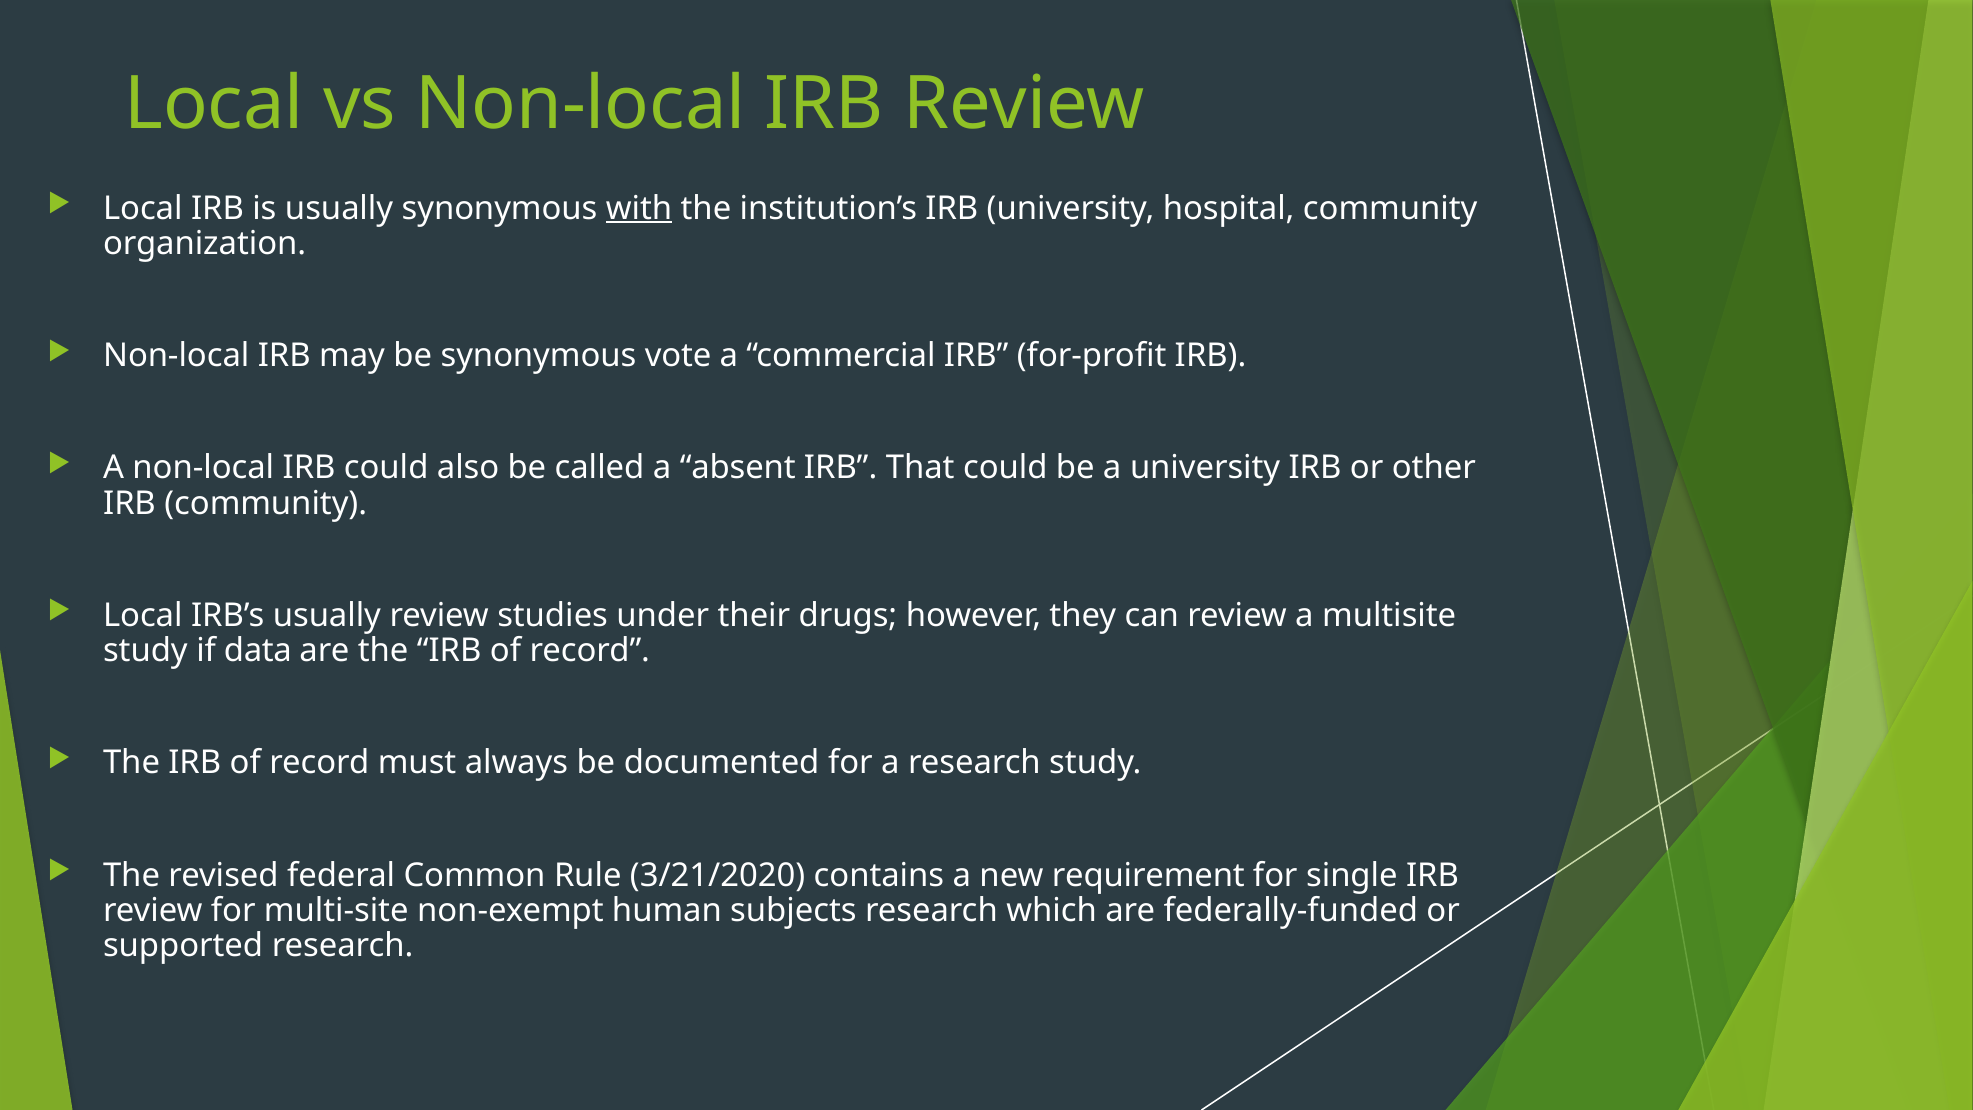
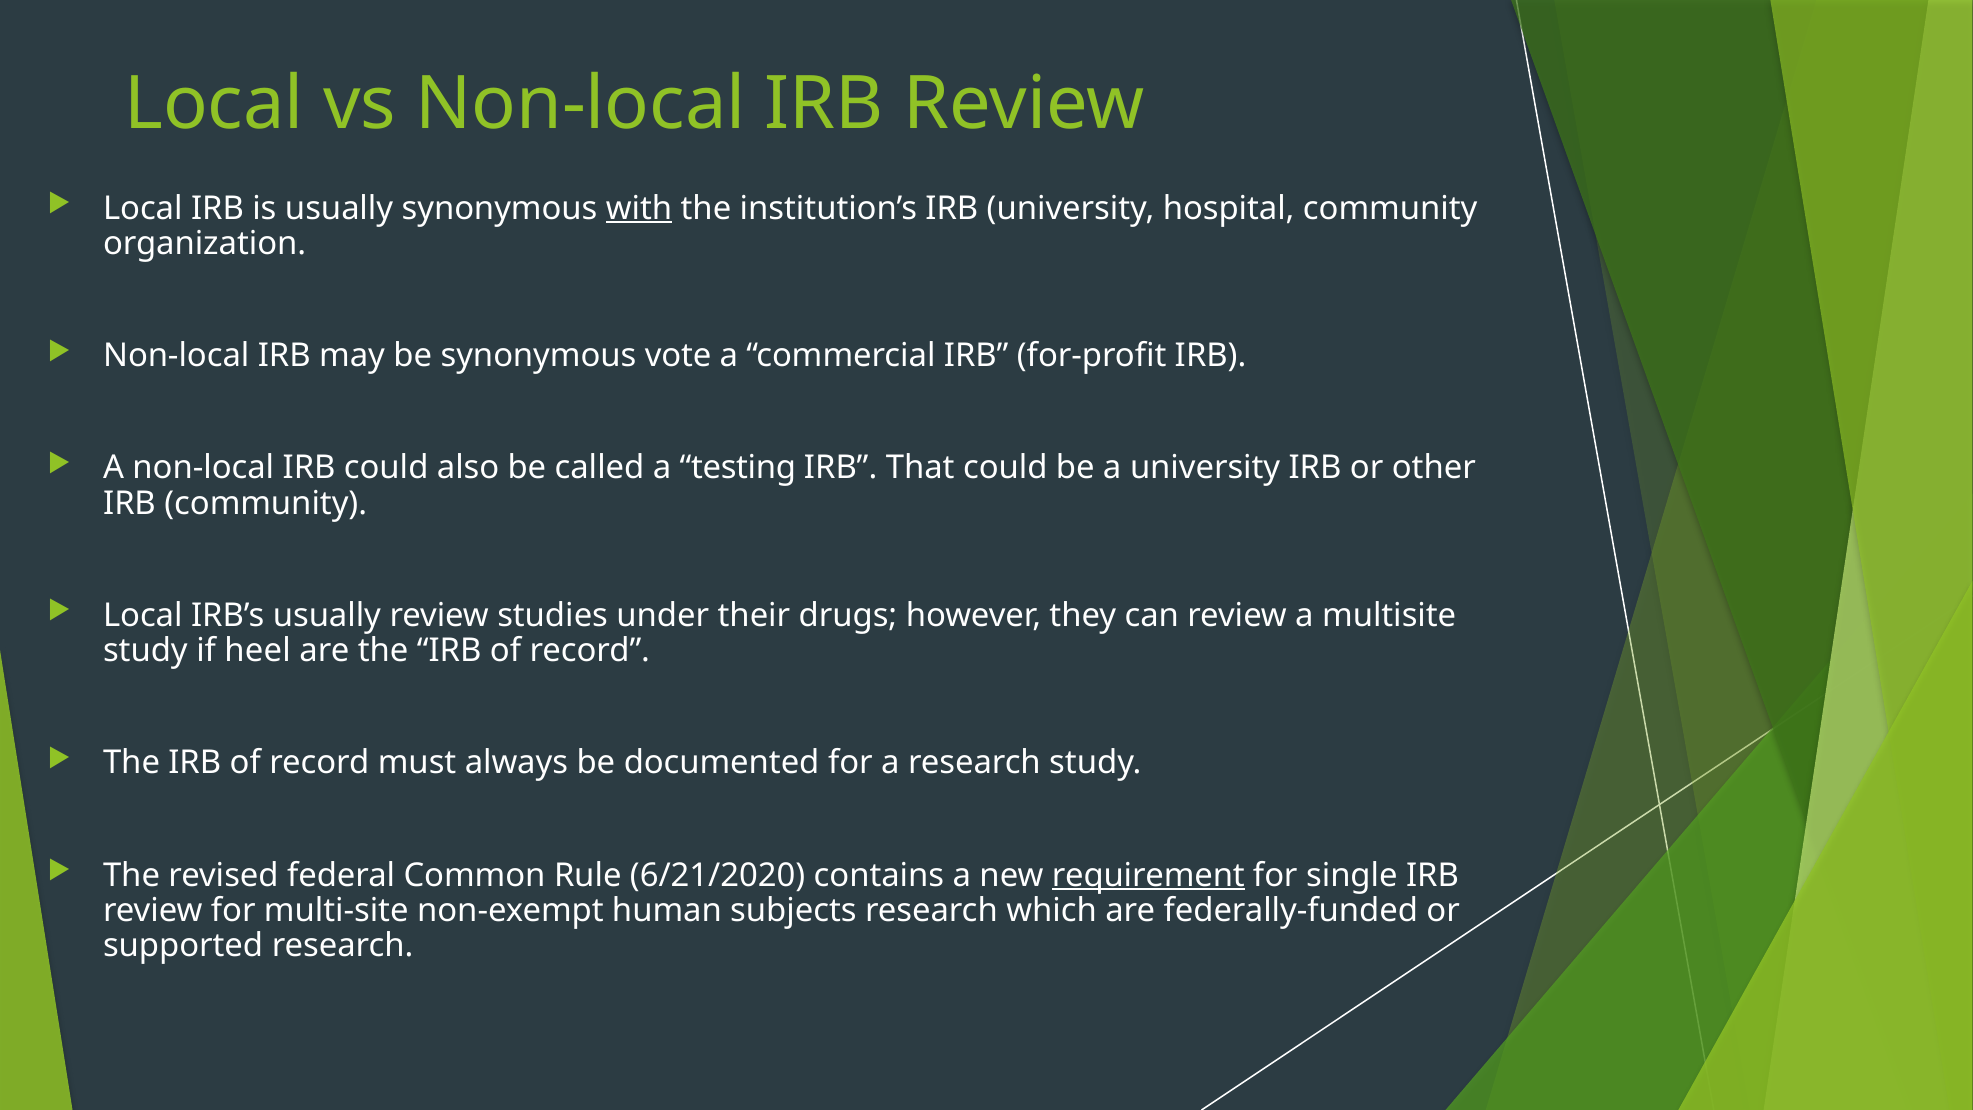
absent: absent -> testing
data: data -> heel
3/21/2020: 3/21/2020 -> 6/21/2020
requirement underline: none -> present
